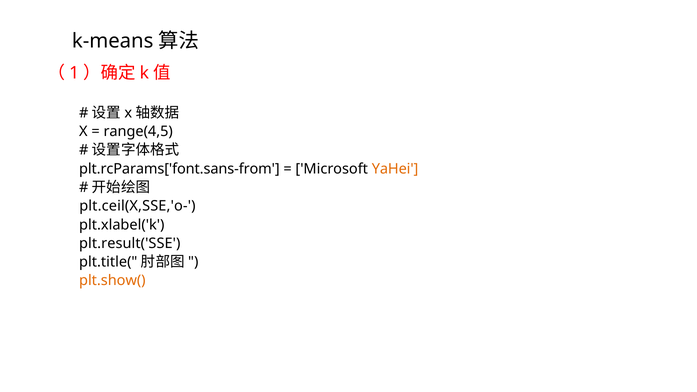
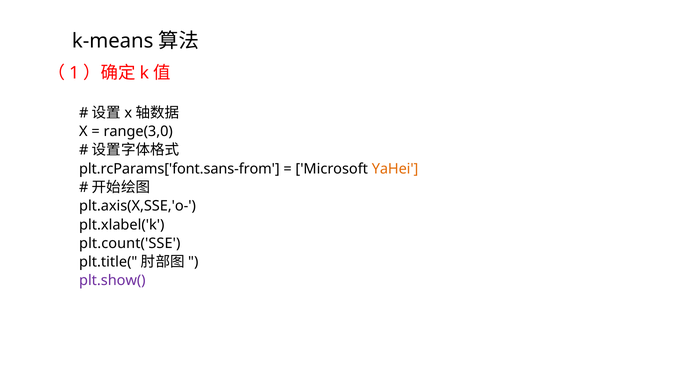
range(4,5: range(4,5 -> range(3,0
plt.ceil(X,SSE,'o-: plt.ceil(X,SSE,'o- -> plt.axis(X,SSE,'o-
plt.result('SSE: plt.result('SSE -> plt.count('SSE
plt.show( colour: orange -> purple
